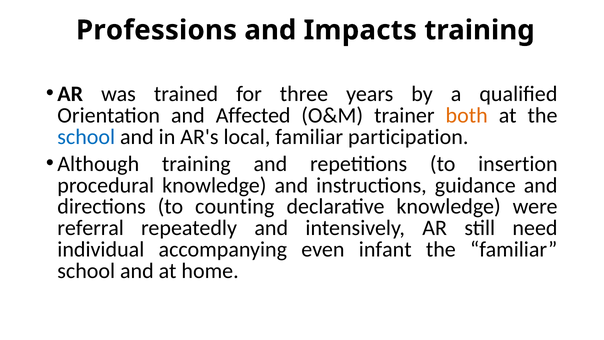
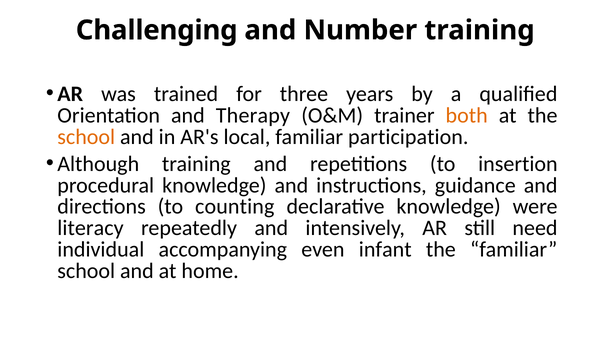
Professions: Professions -> Challenging
Impacts: Impacts -> Number
Affected: Affected -> Therapy
school at (86, 137) colour: blue -> orange
referral: referral -> literacy
